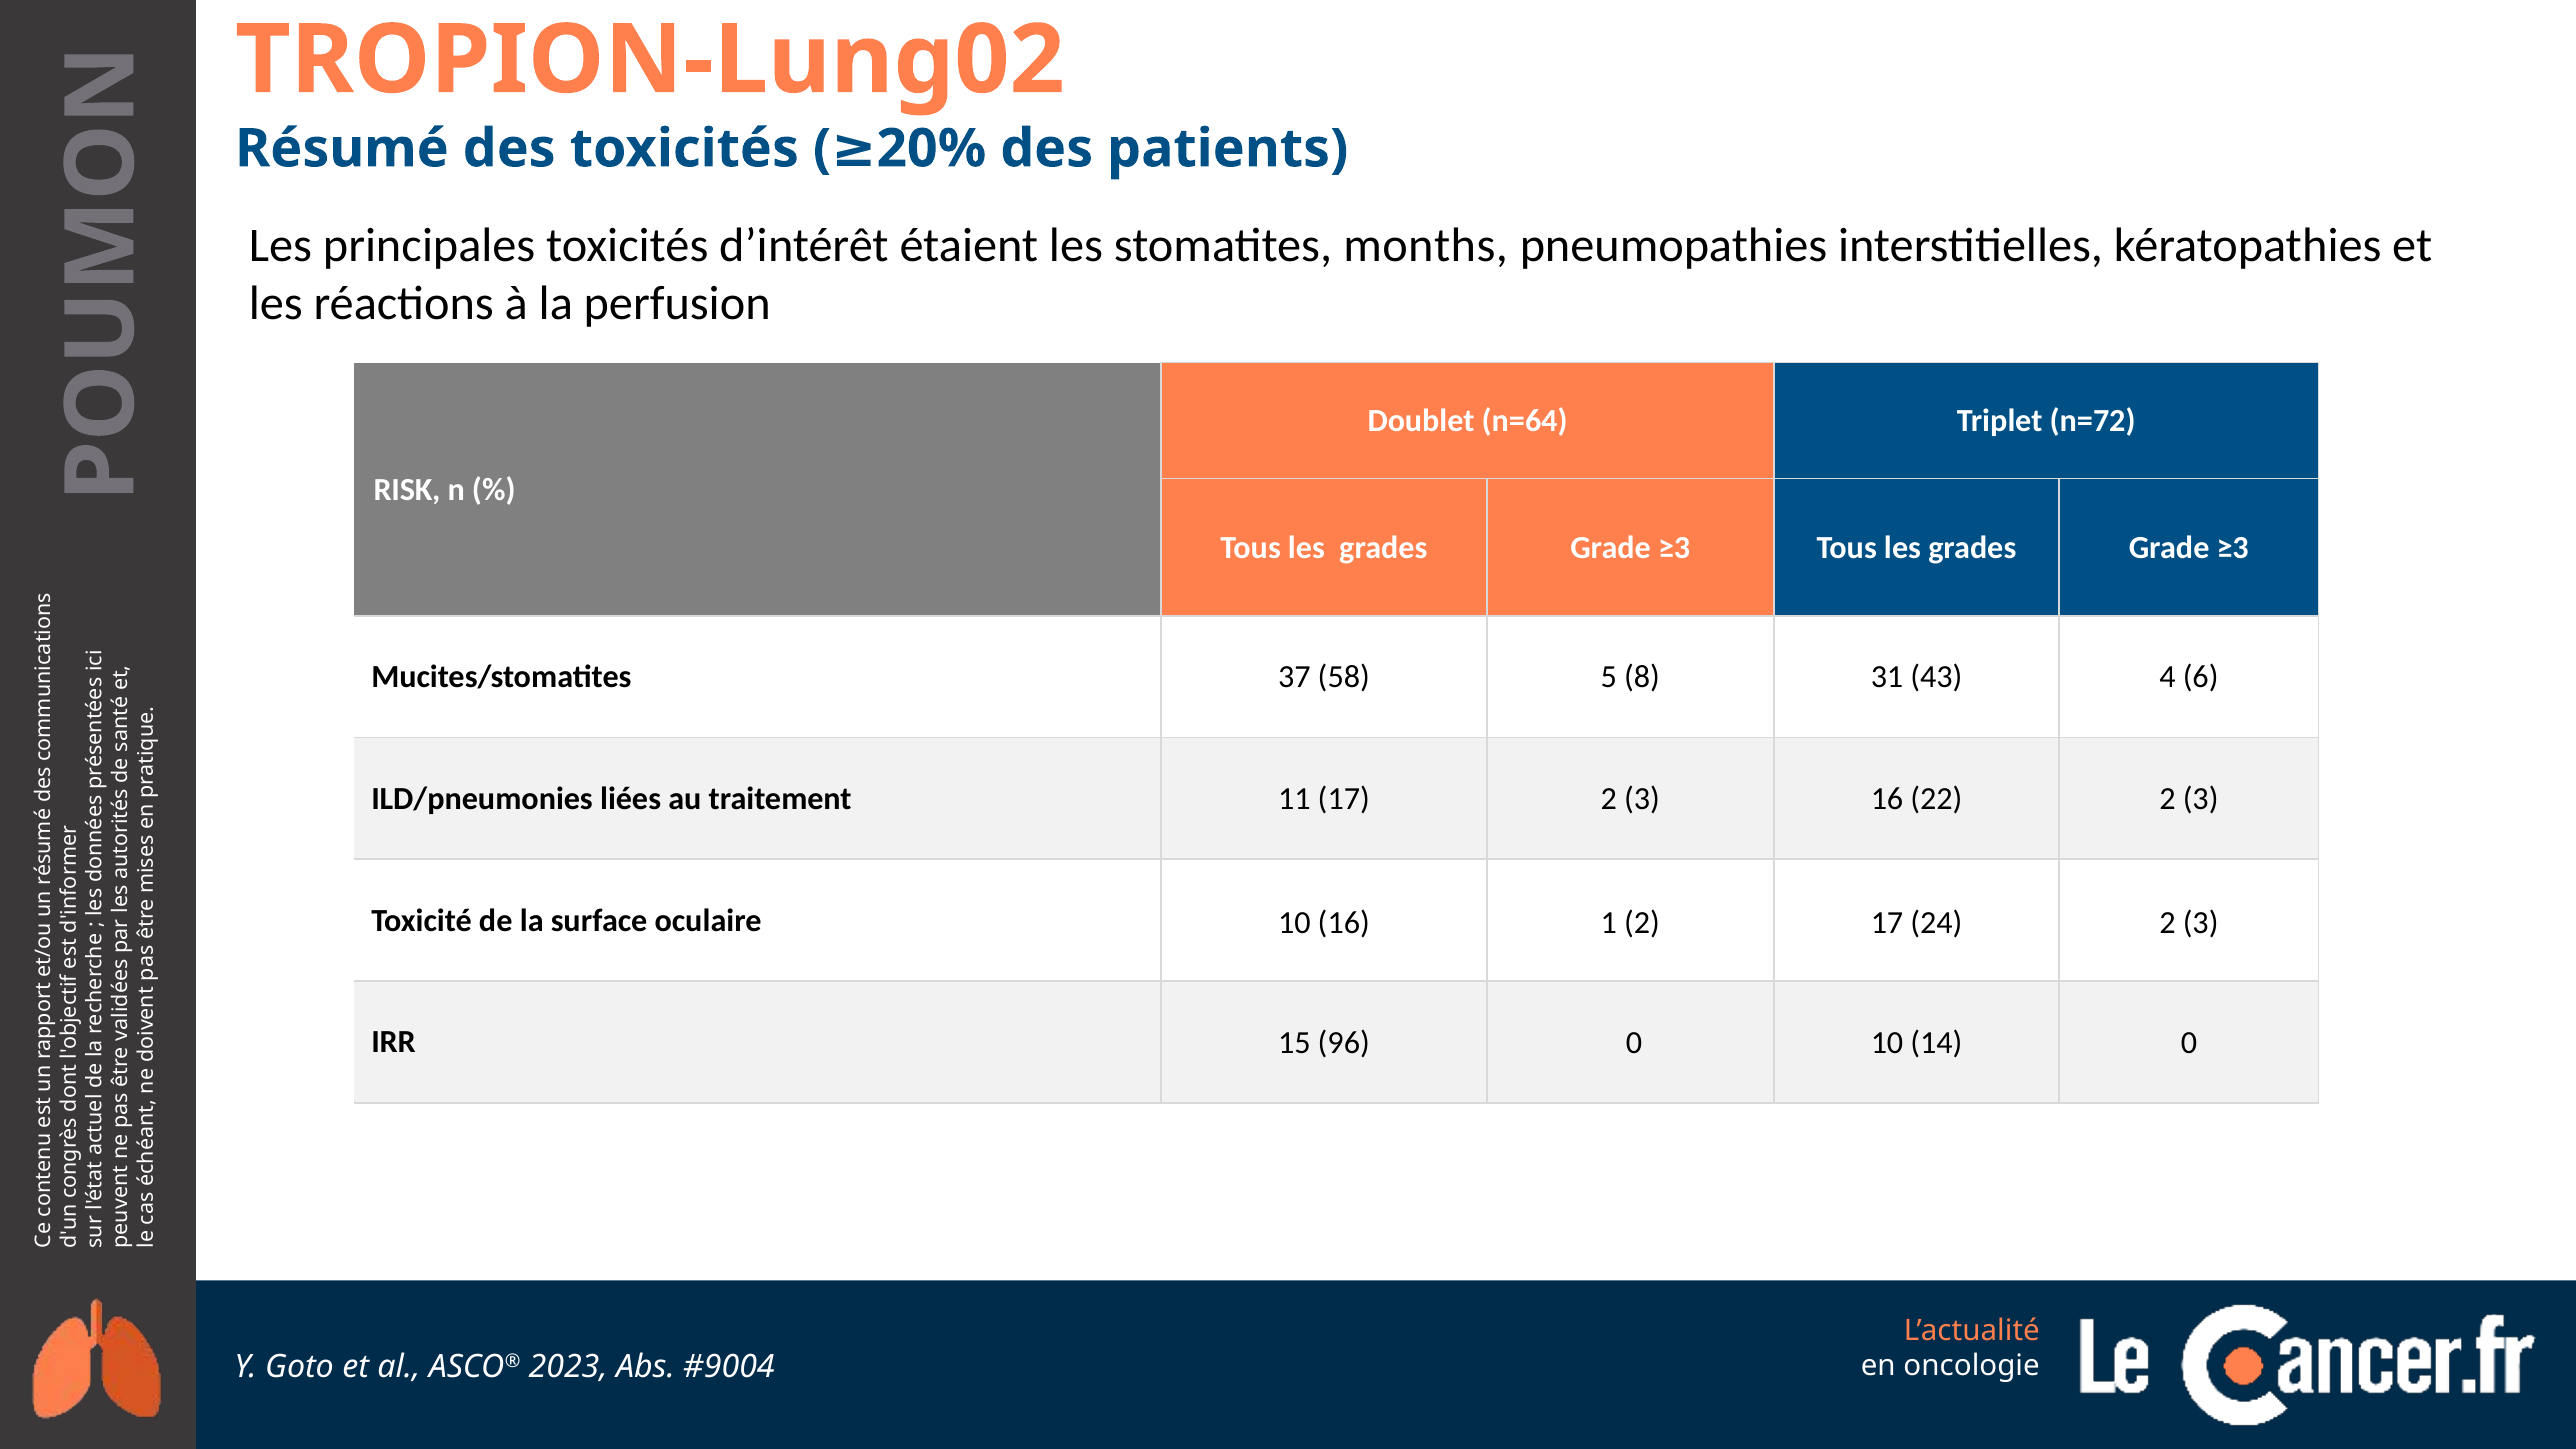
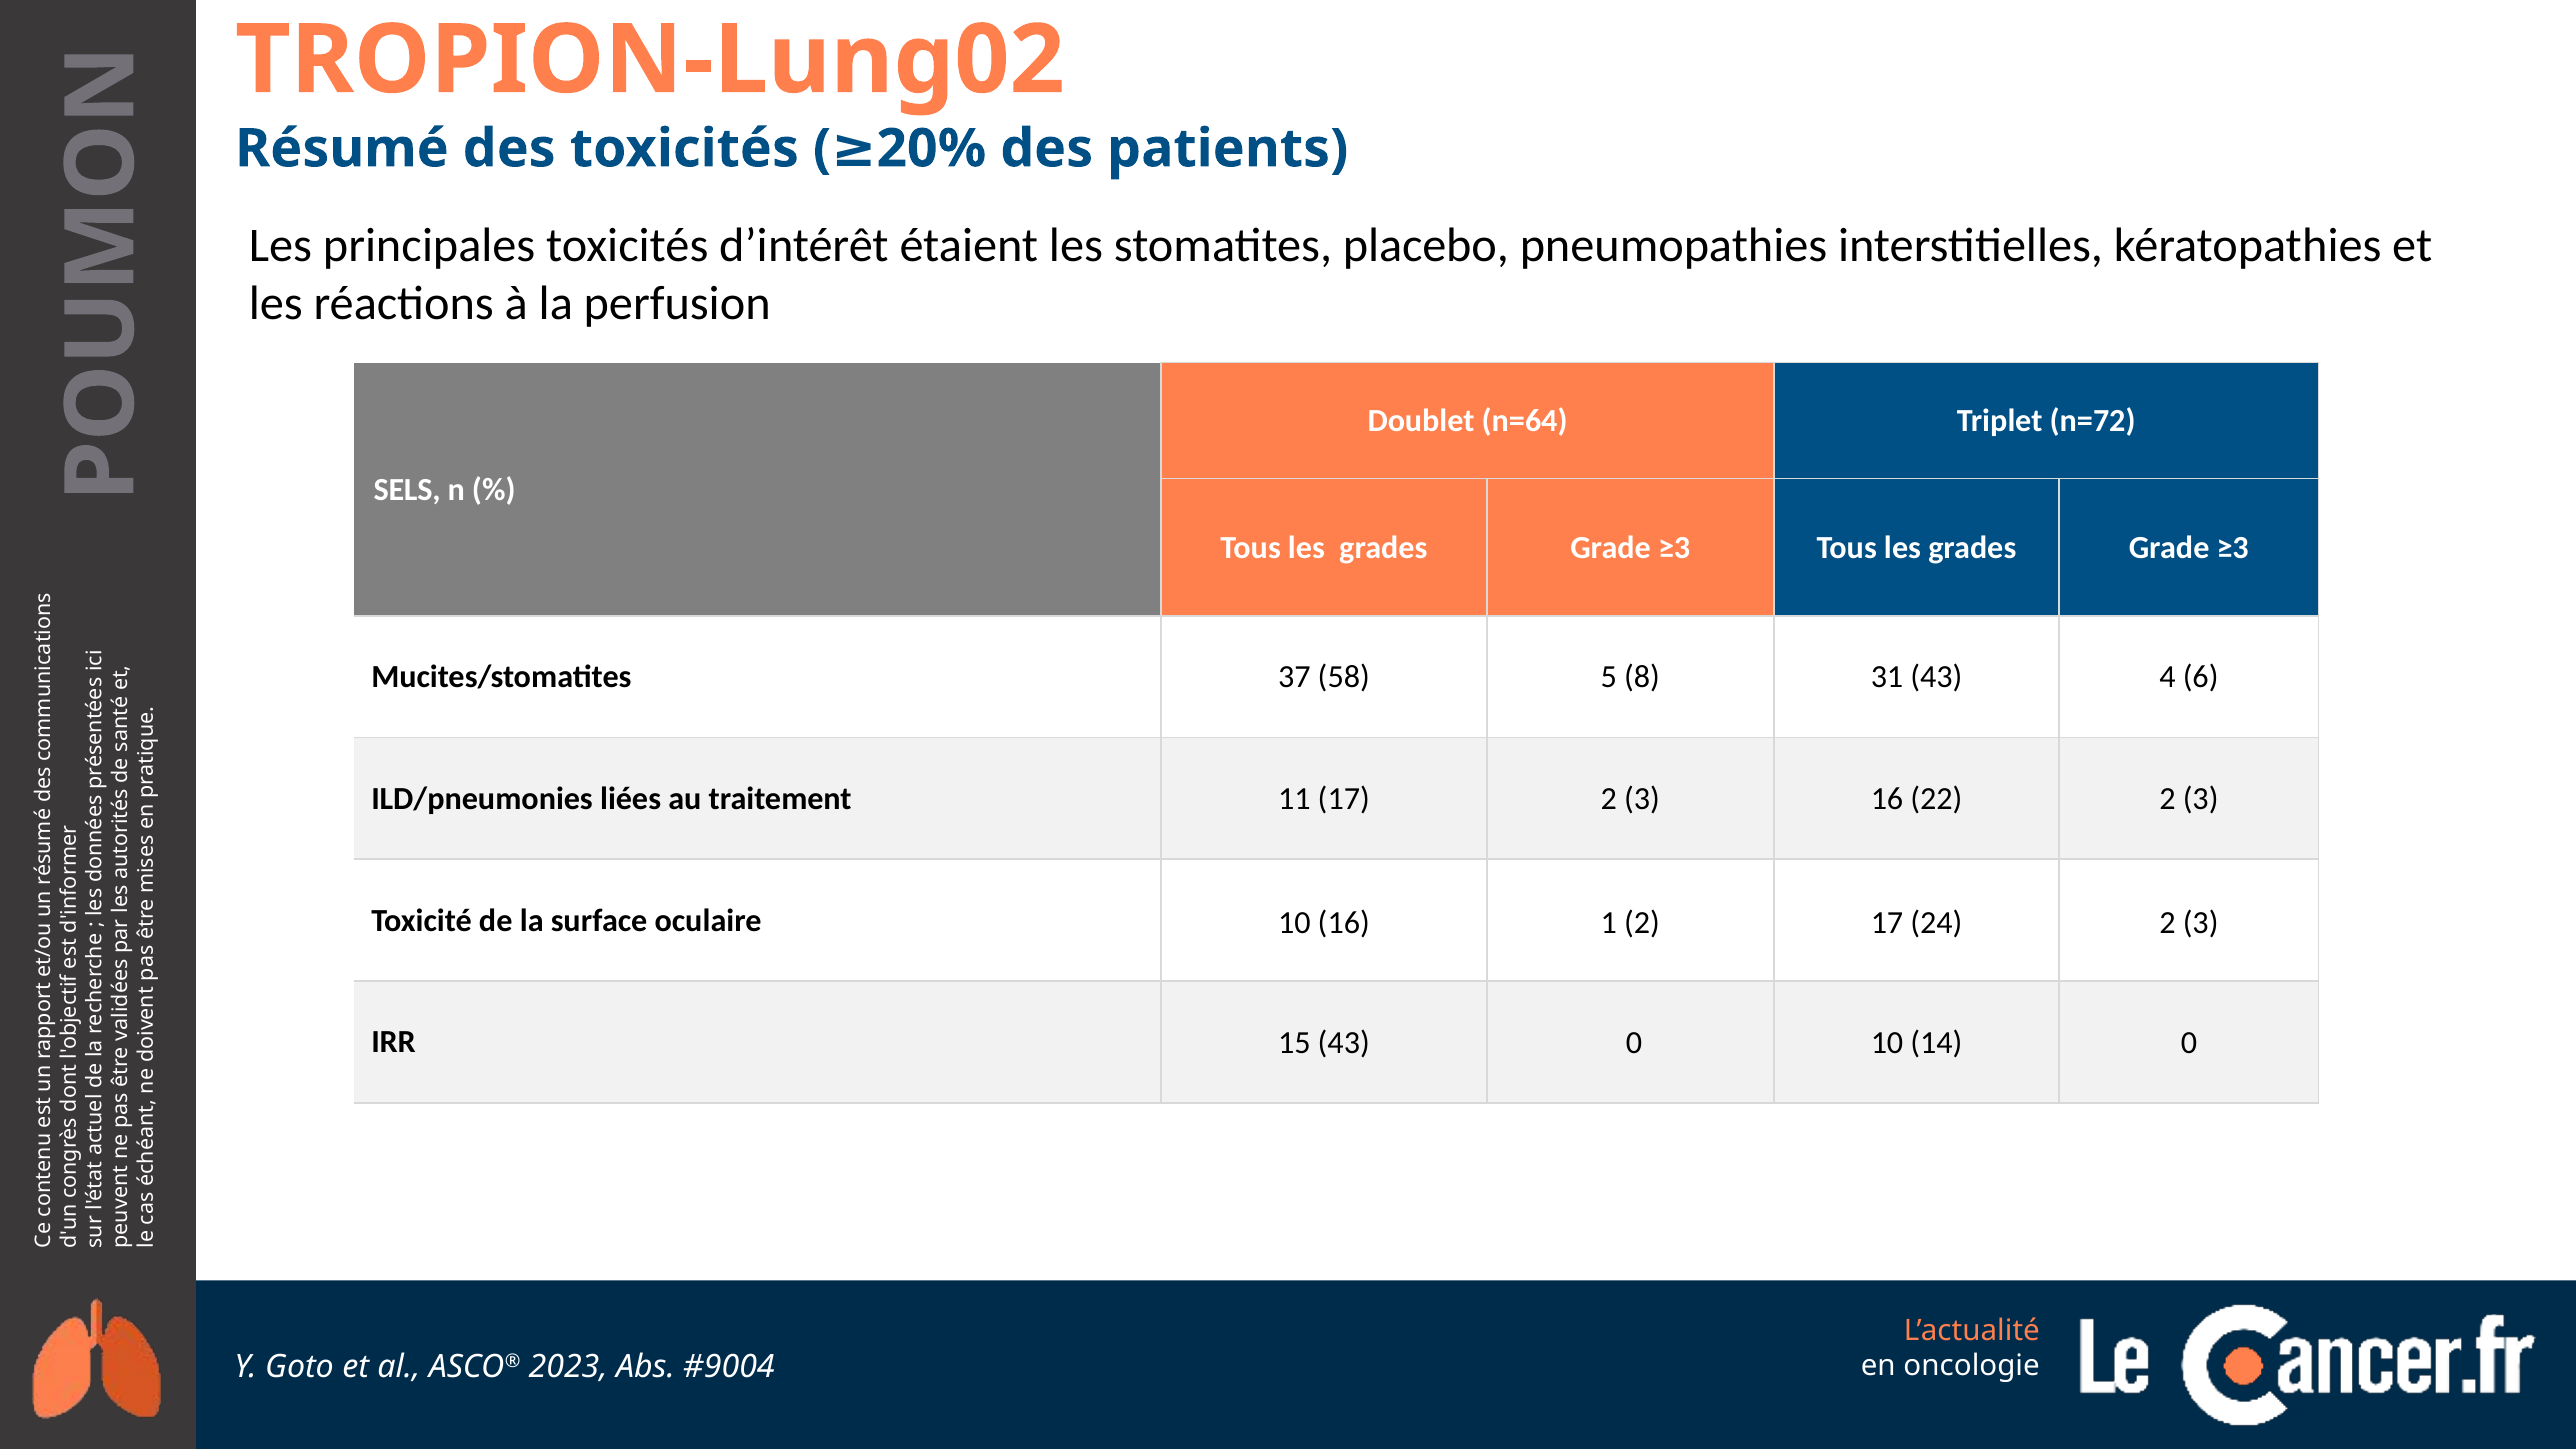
months: months -> placebo
RISK: RISK -> SELS
15 96: 96 -> 43
